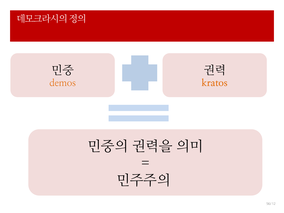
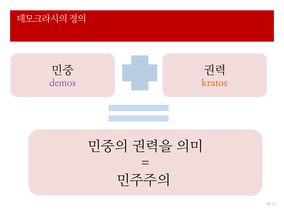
demos colour: orange -> purple
